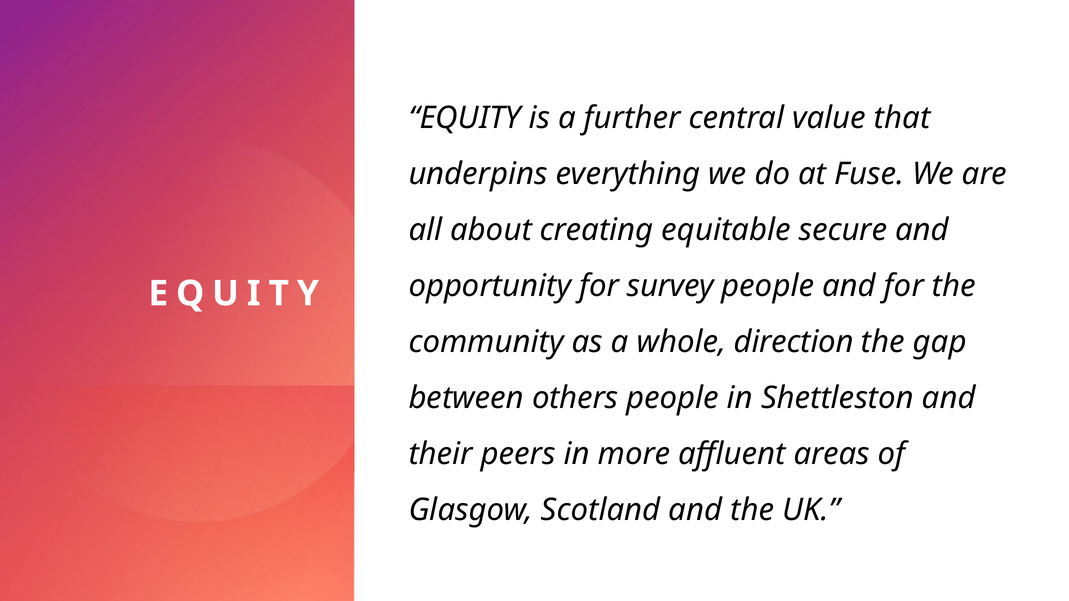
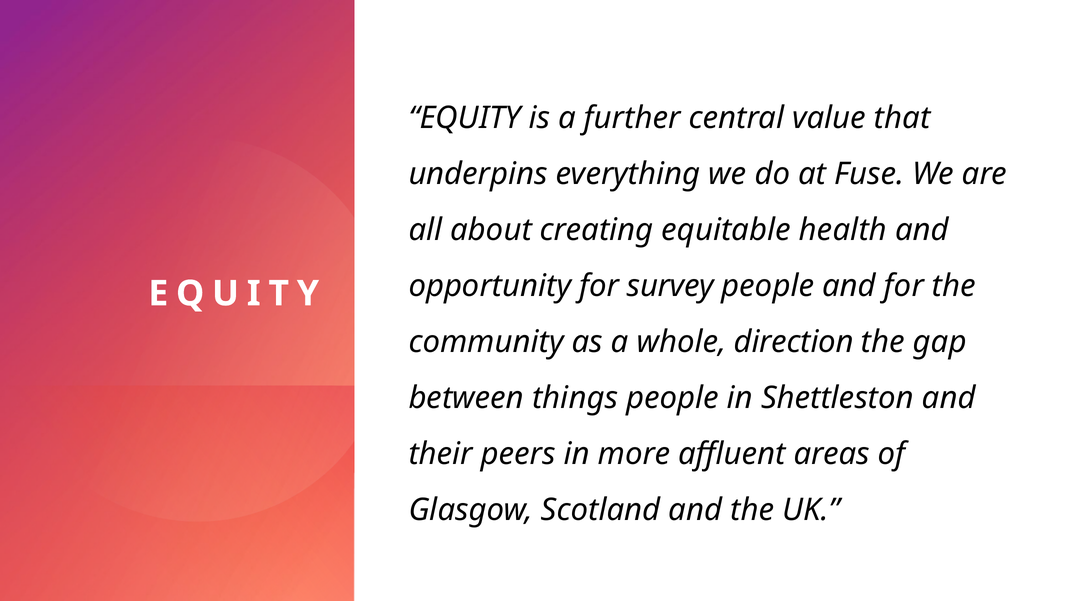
secure: secure -> health
others: others -> things
